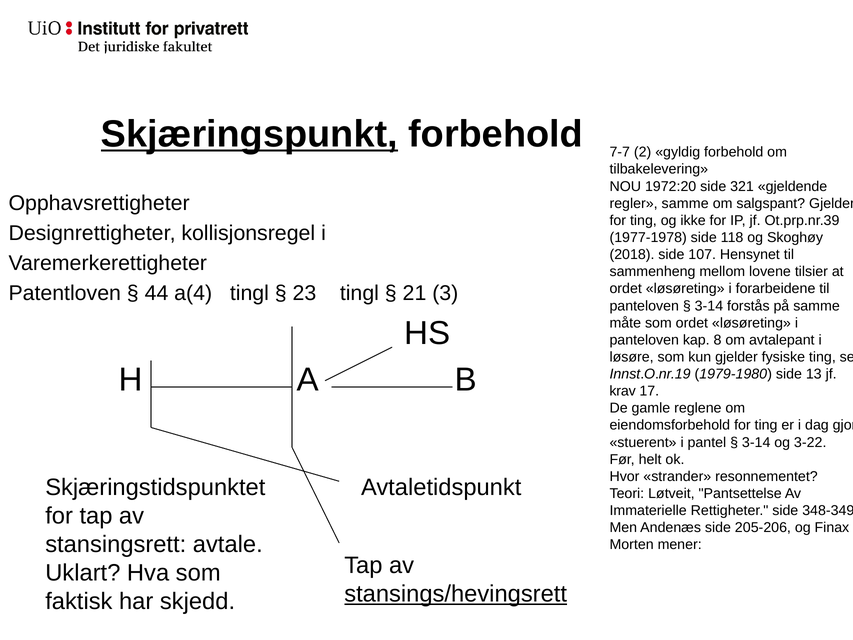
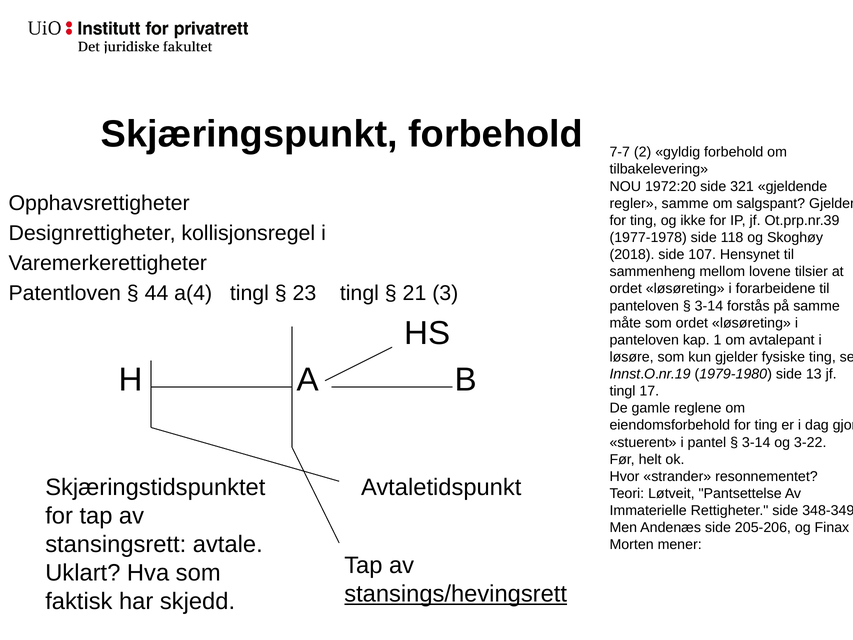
Skjæringspunkt underline: present -> none
8: 8 -> 1
krav at (623, 391): krav -> tingl
